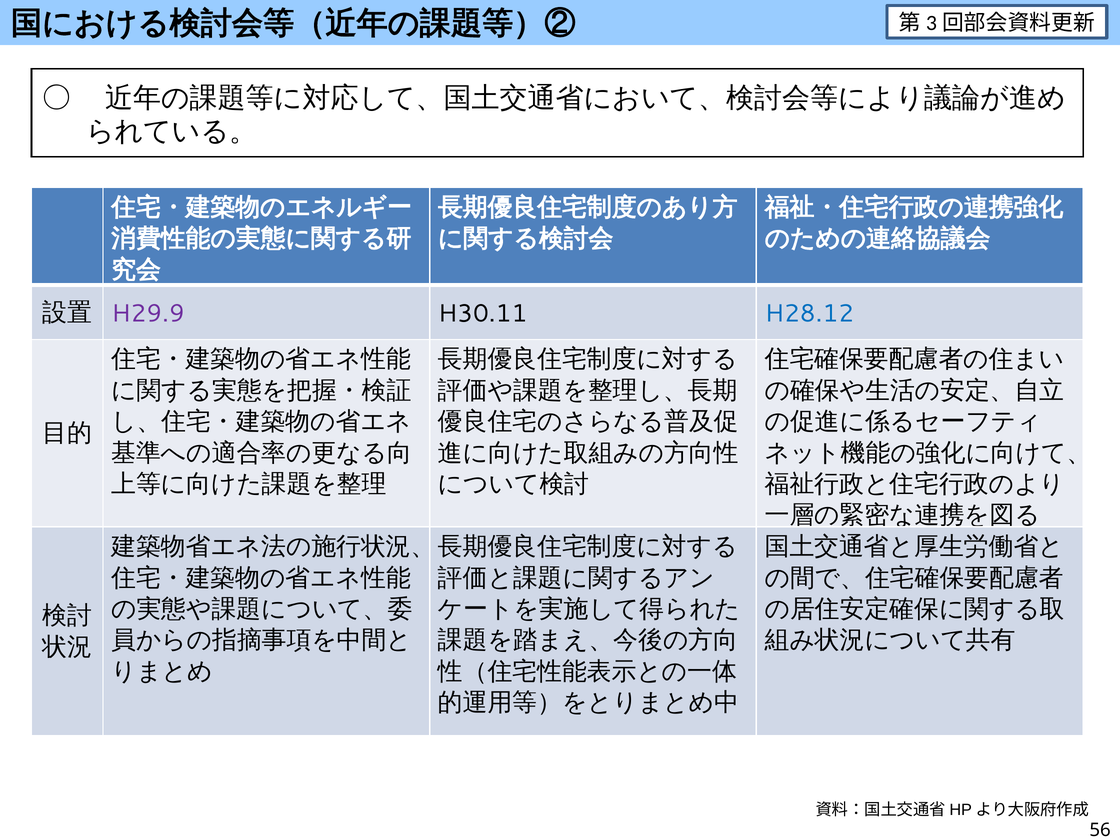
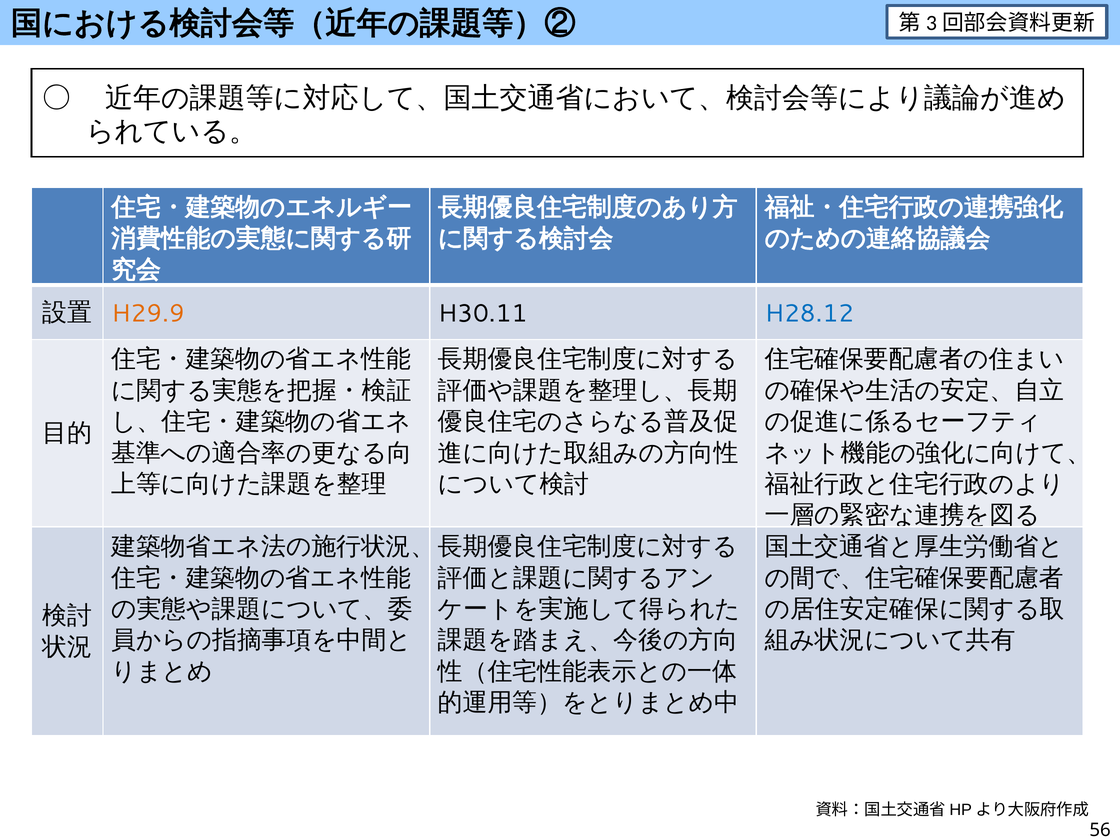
H29.9 colour: purple -> orange
